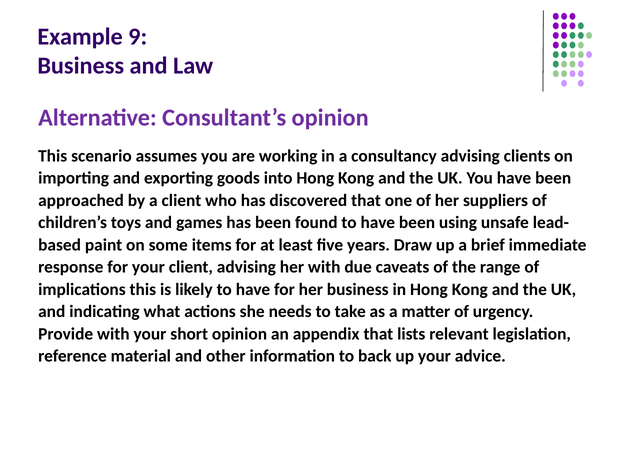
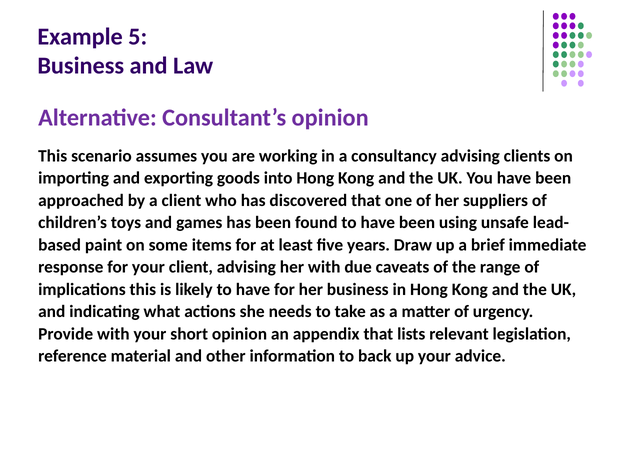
9: 9 -> 5
